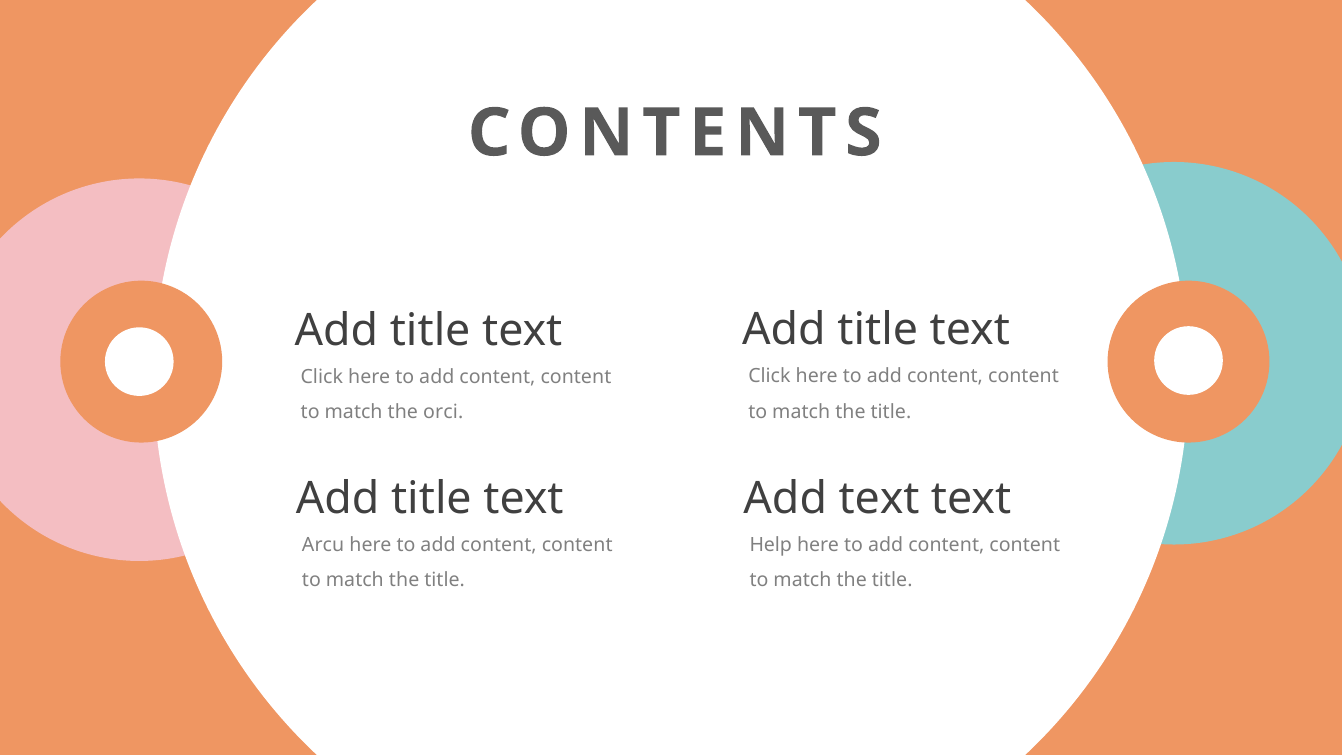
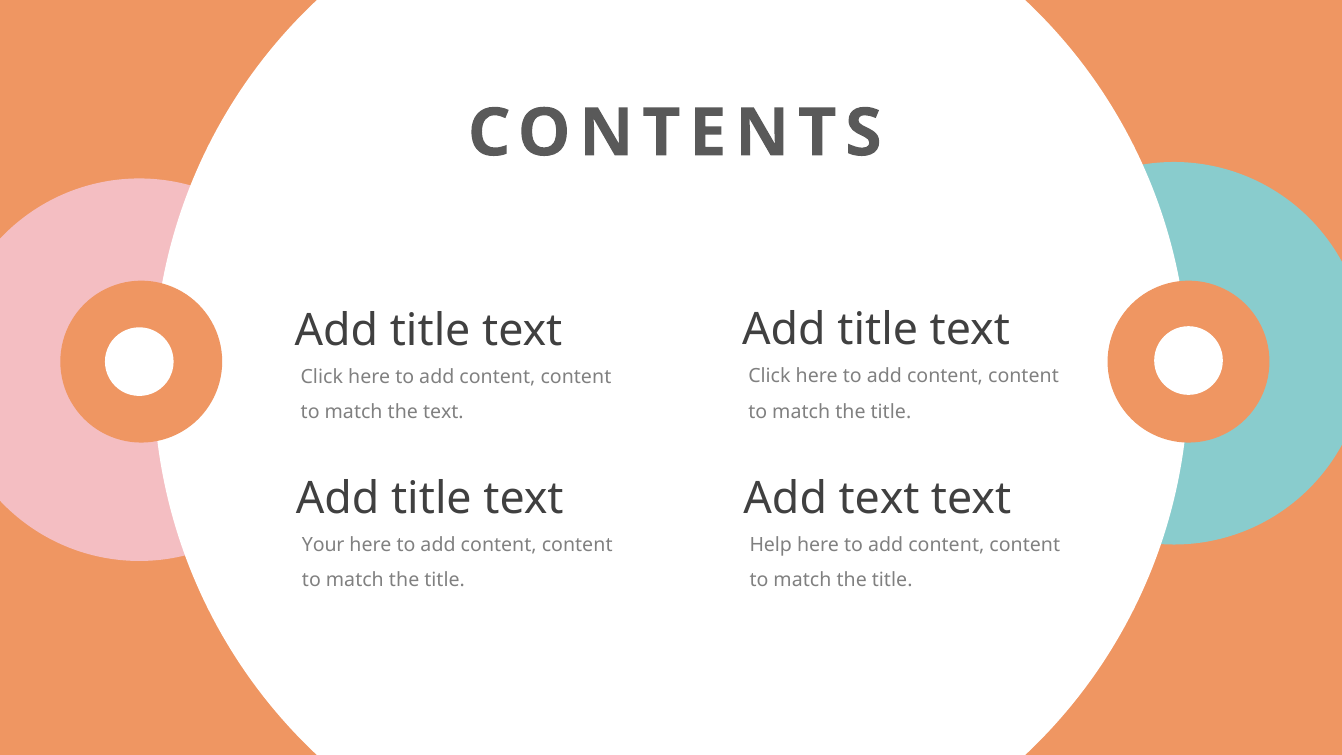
the orci: orci -> text
Arcu: Arcu -> Your
